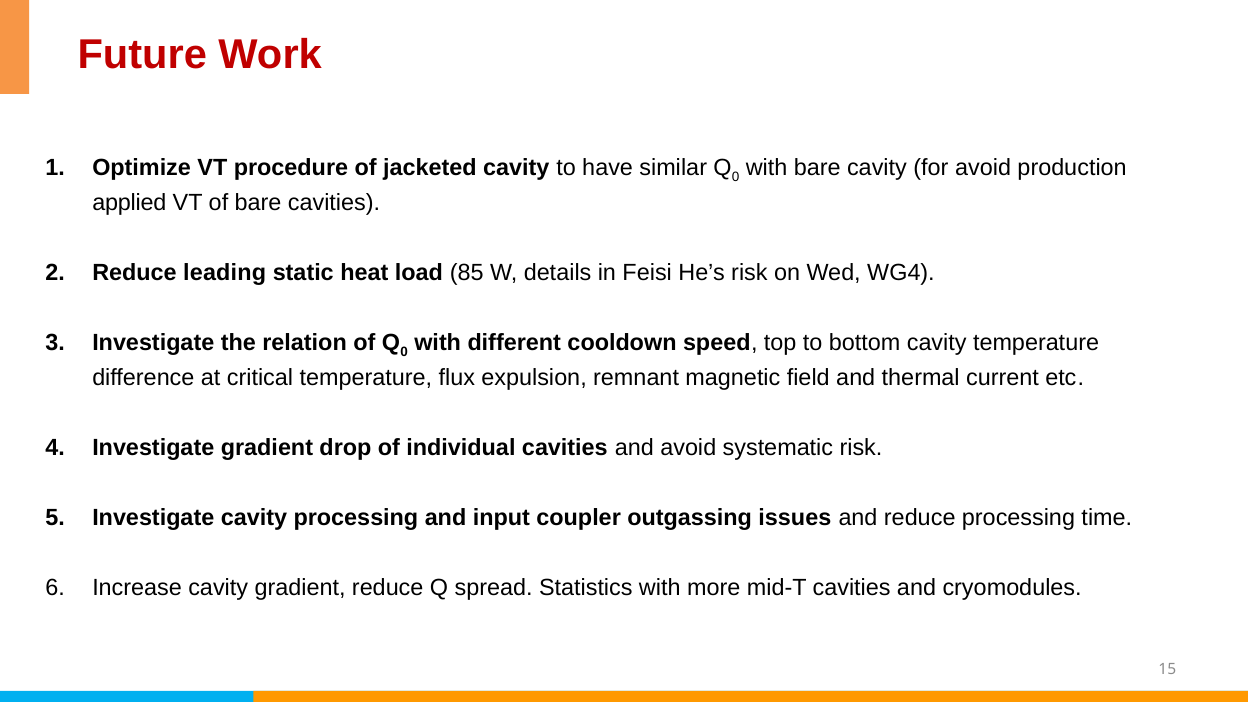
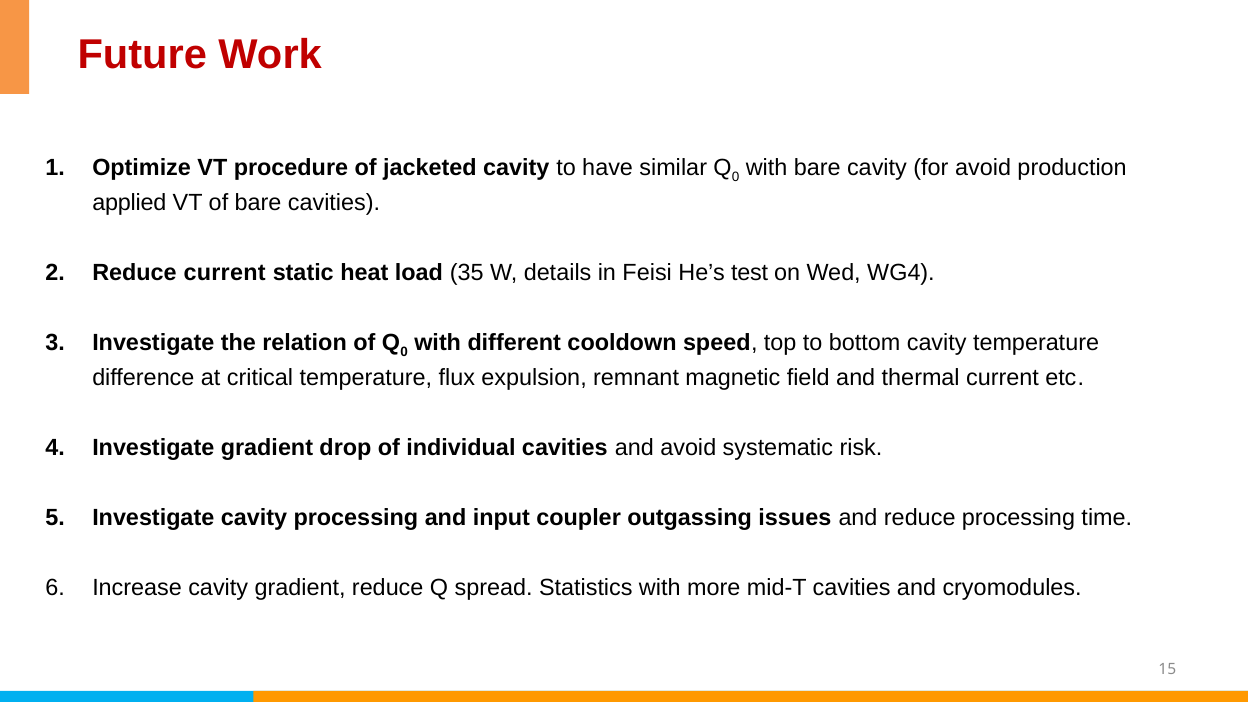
Reduce leading: leading -> current
85: 85 -> 35
He’s risk: risk -> test
